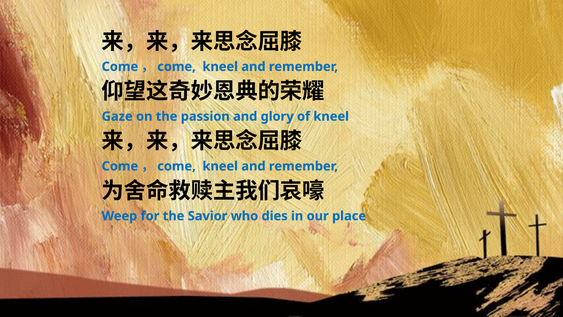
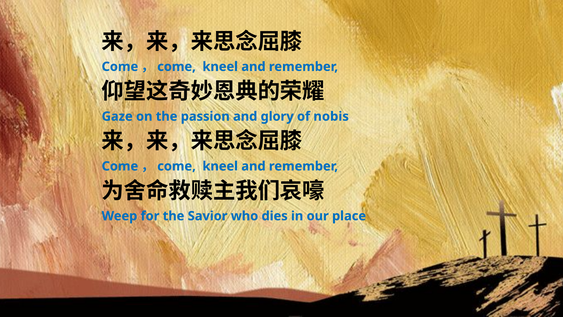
of kneel: kneel -> nobis
